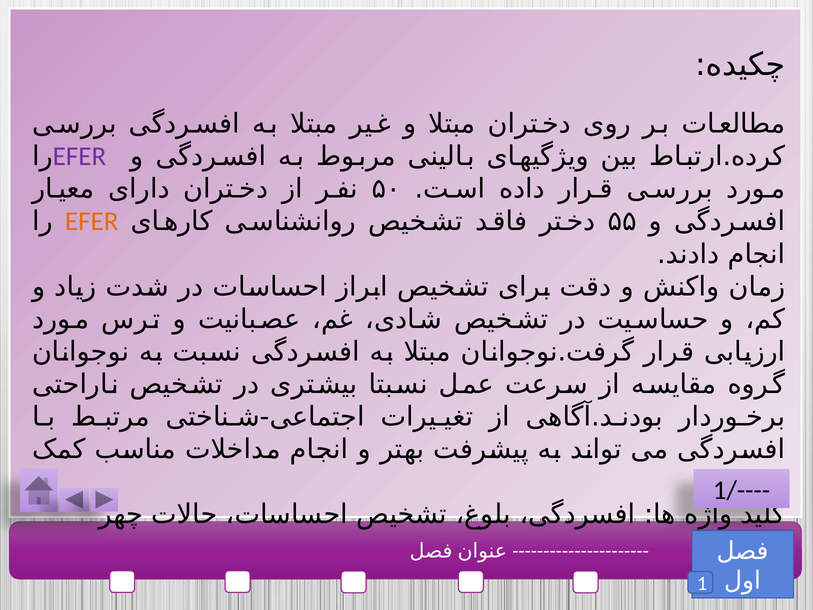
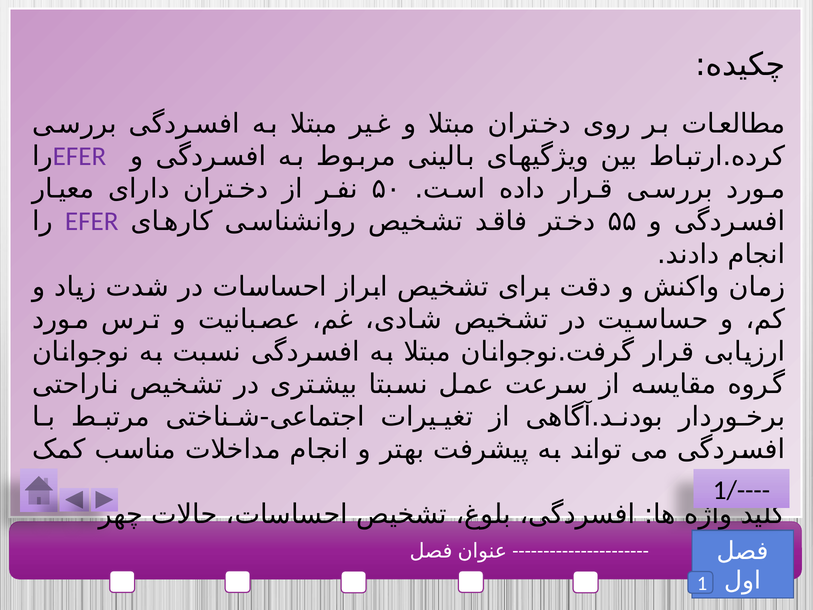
EFER at (92, 221) colour: orange -> purple
